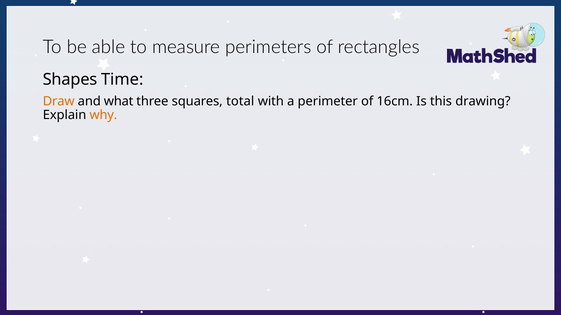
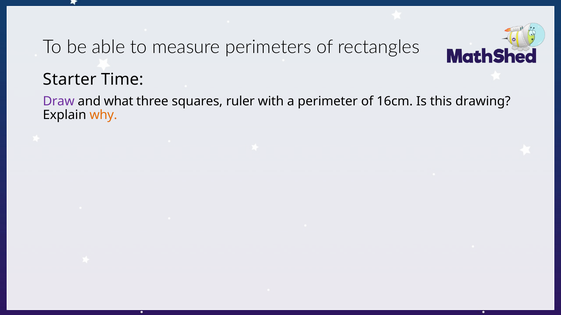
Shapes: Shapes -> Starter
Draw colour: orange -> purple
total: total -> ruler
